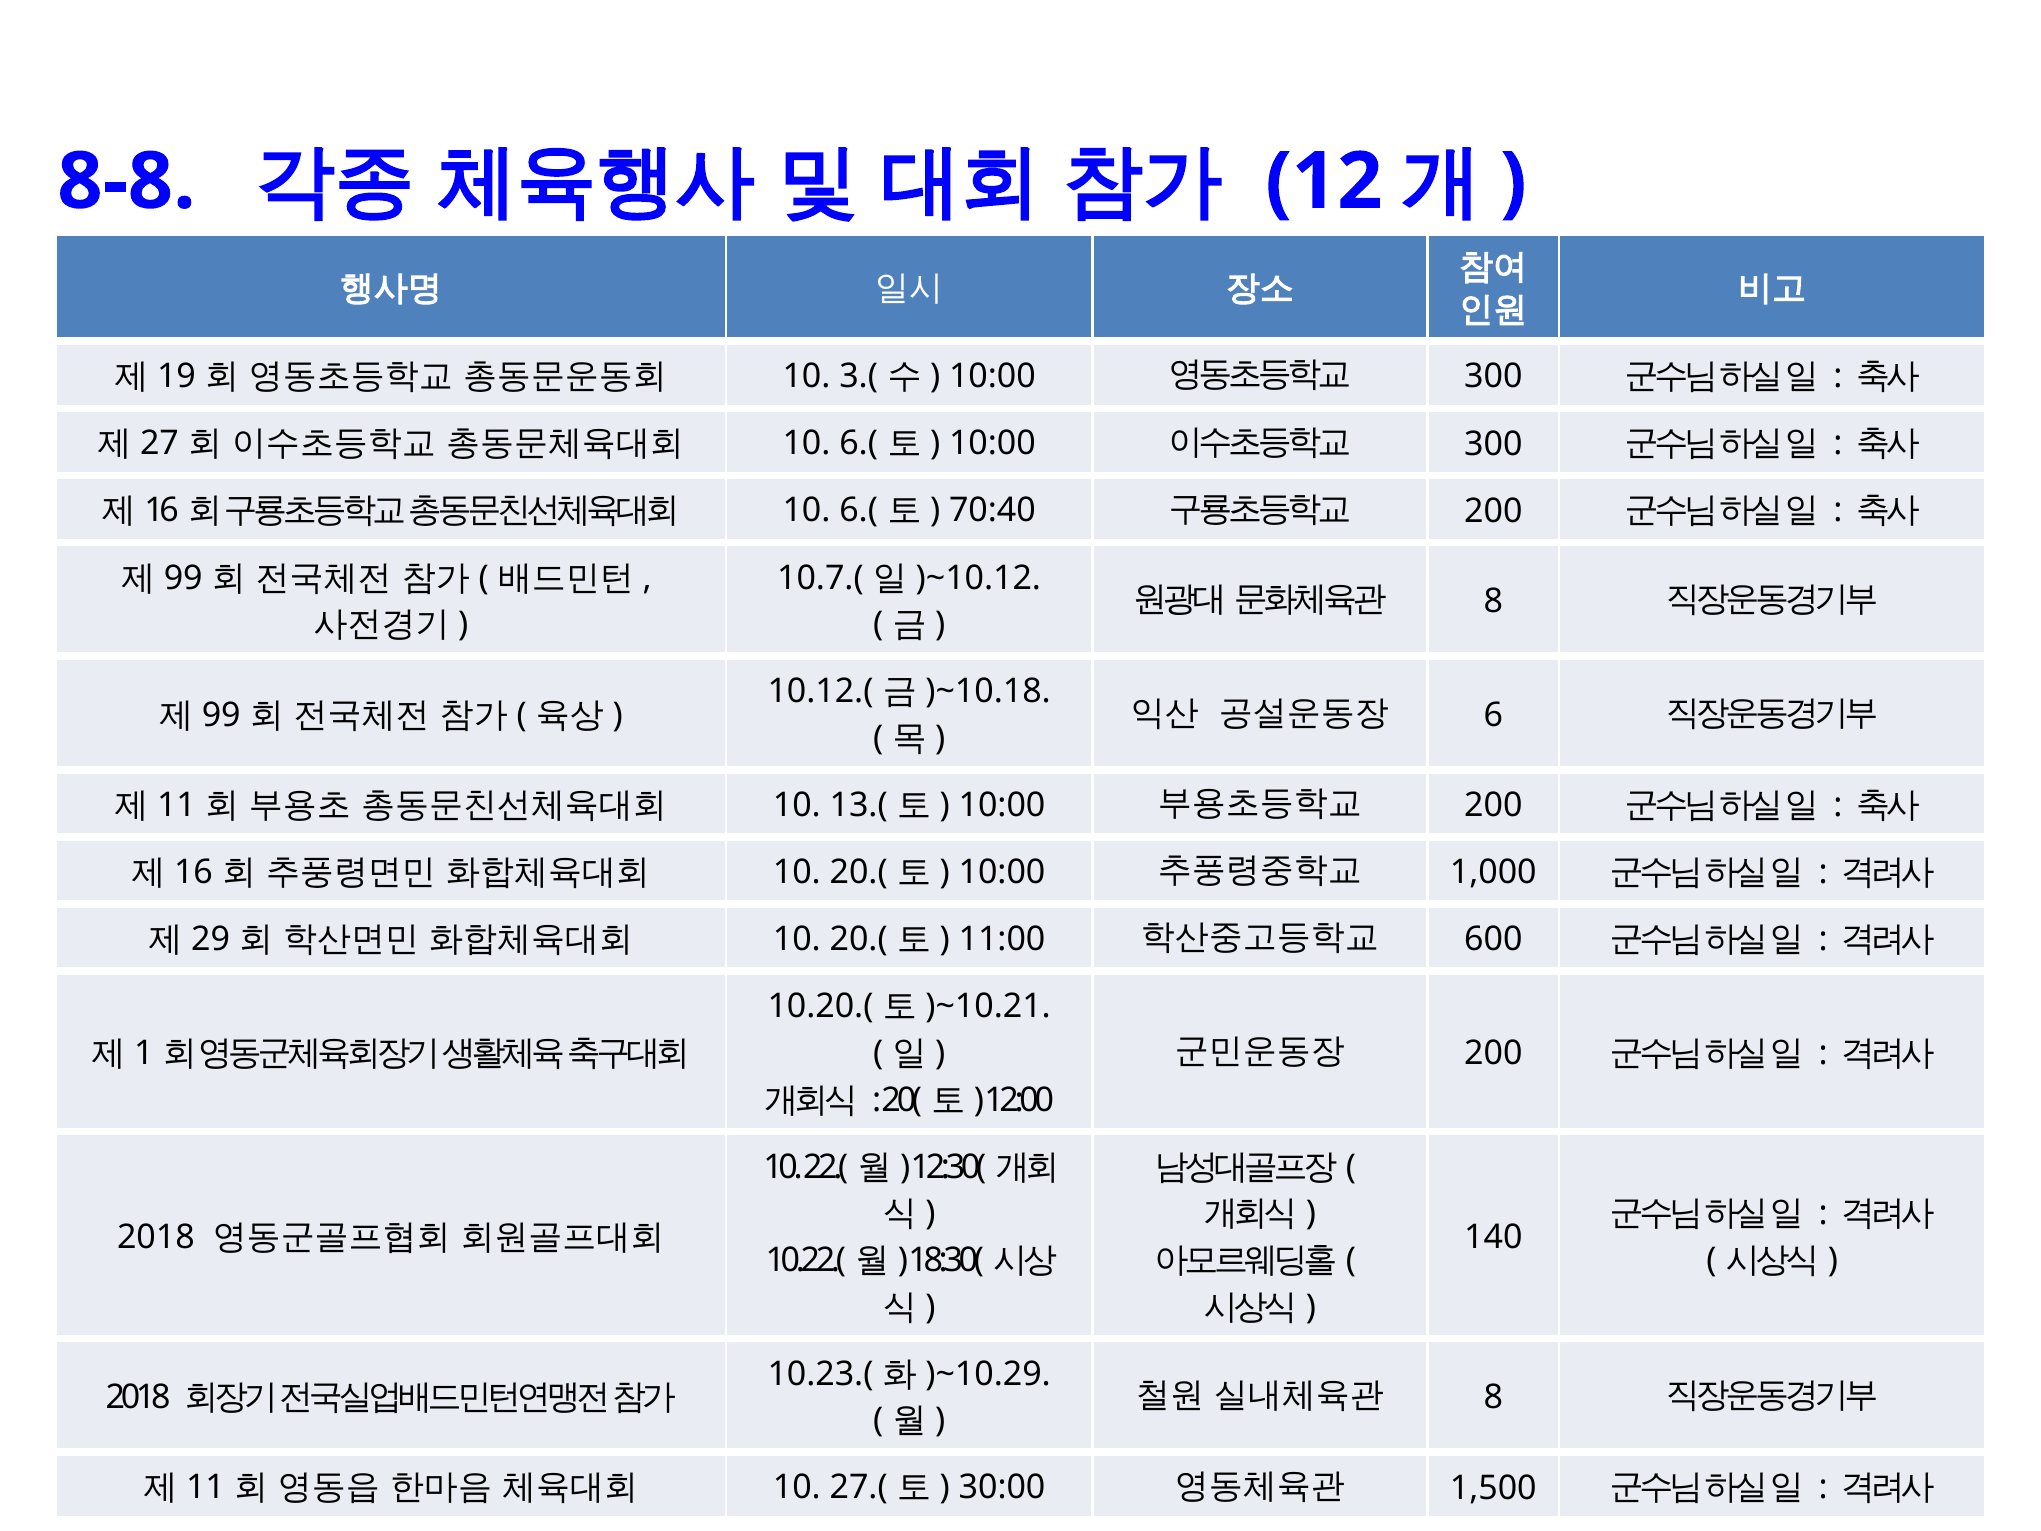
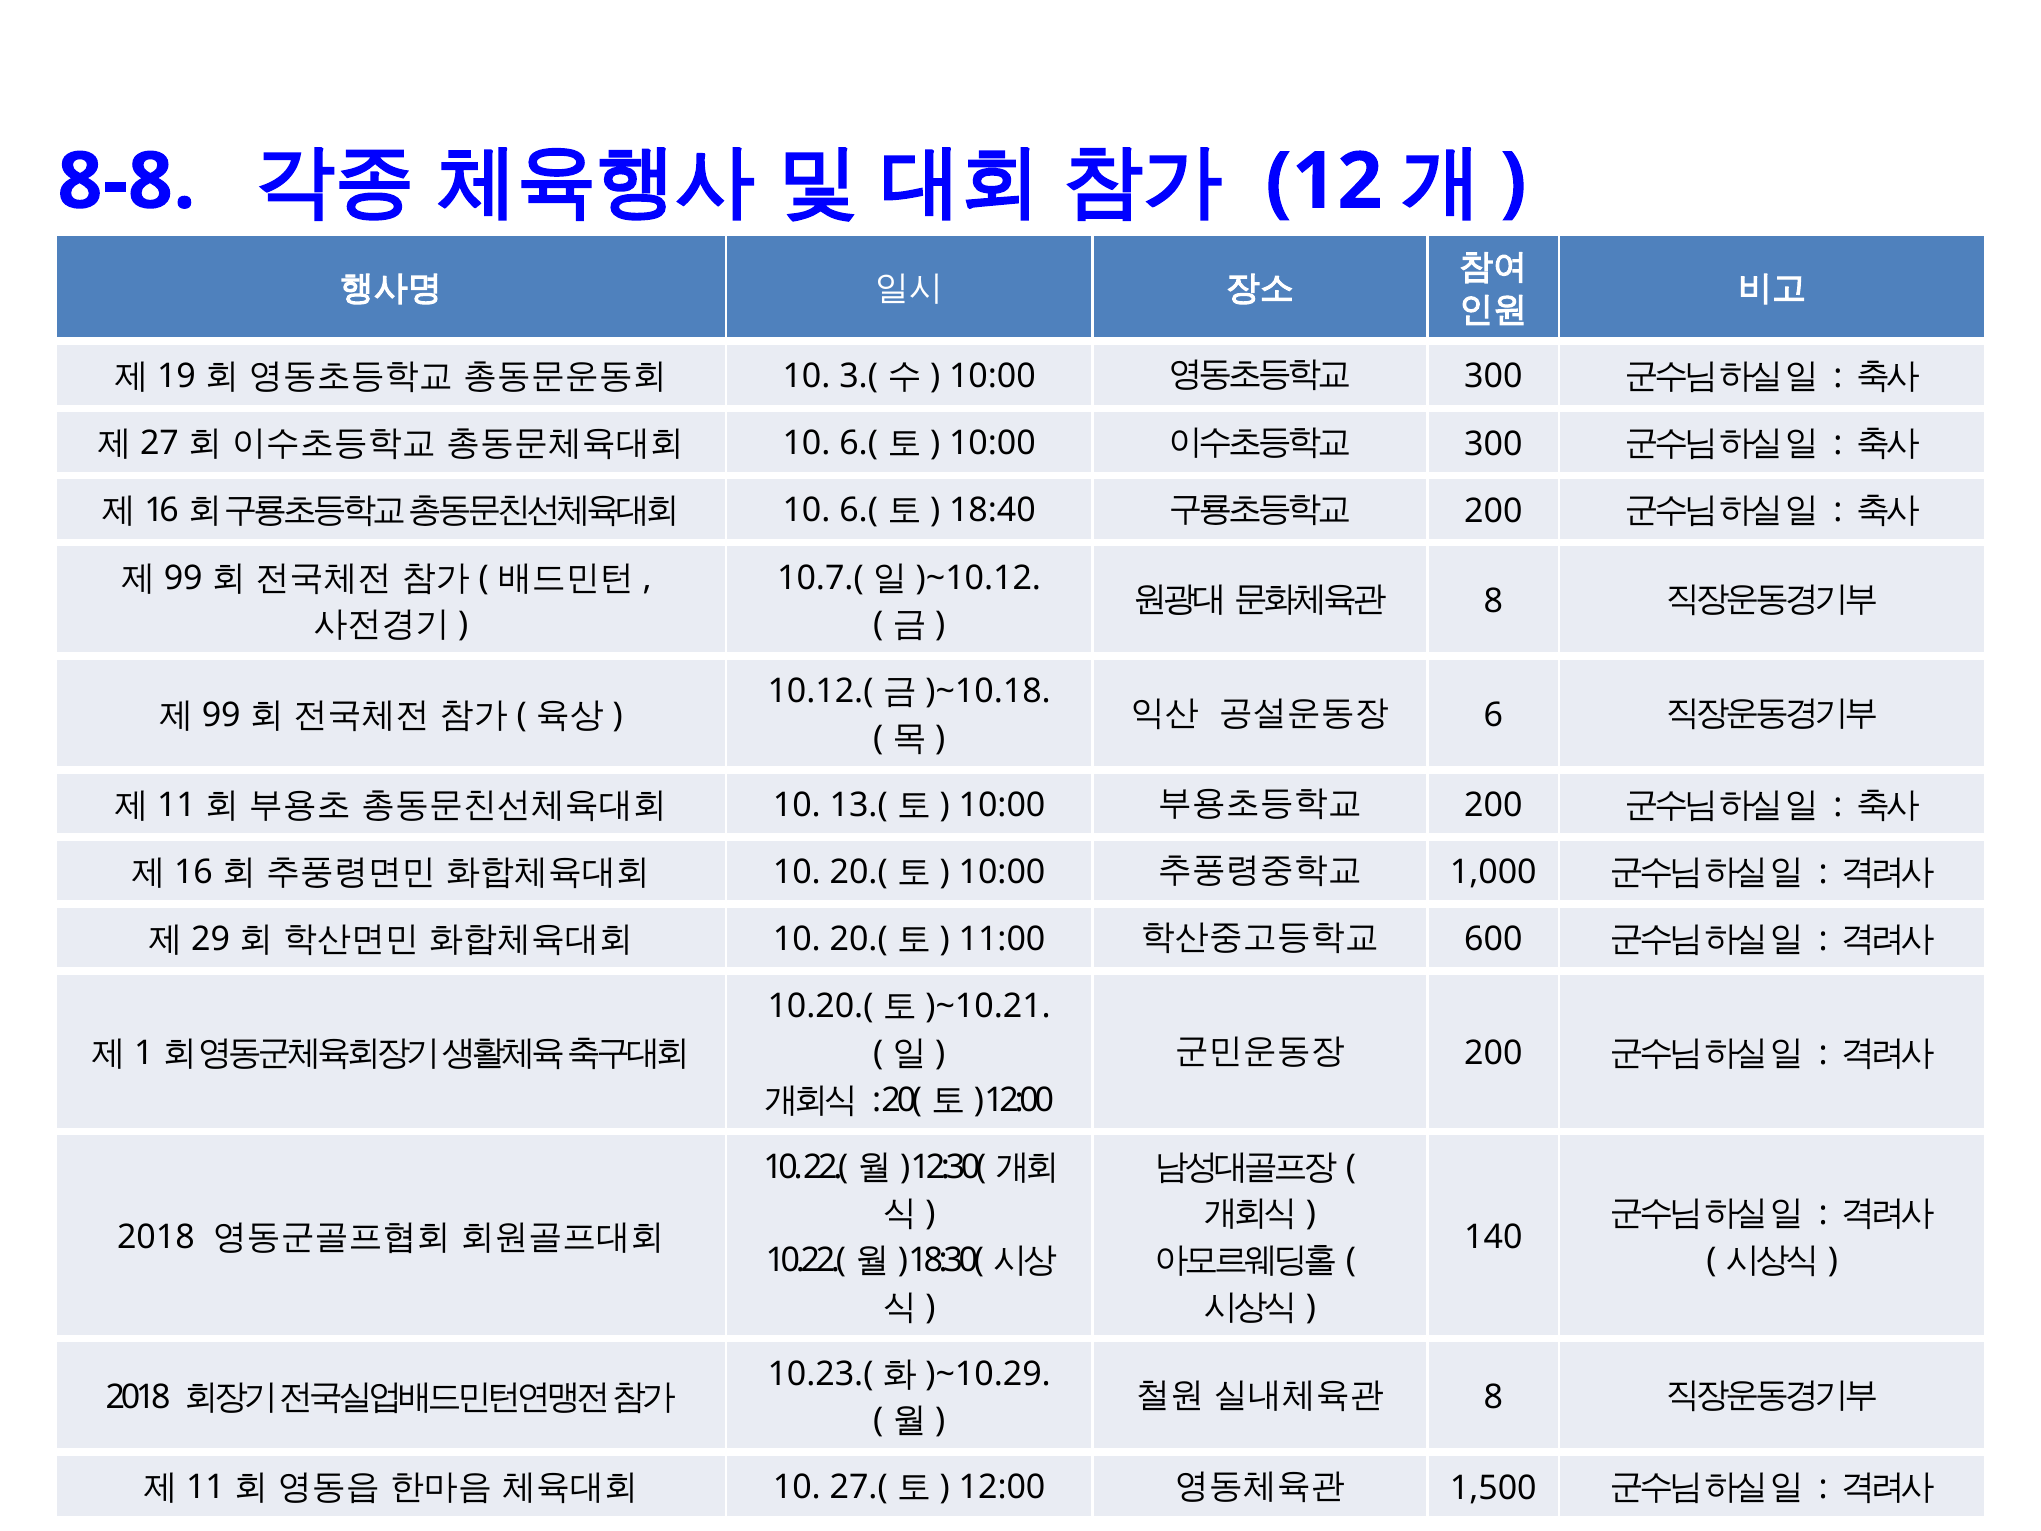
70:40: 70:40 -> 18:40
30:00 at (1002, 1487): 30:00 -> 12:00
